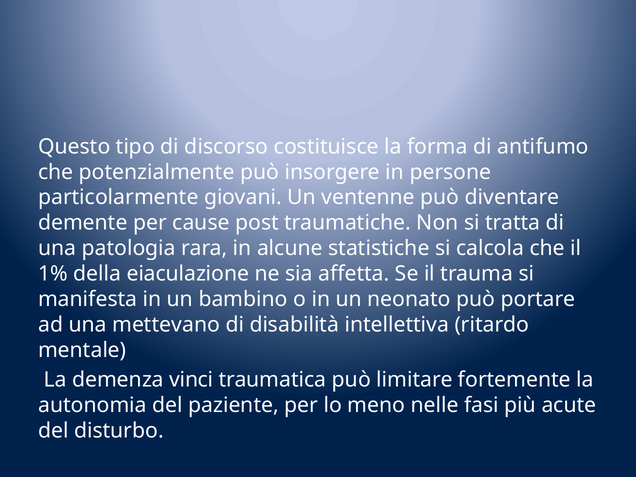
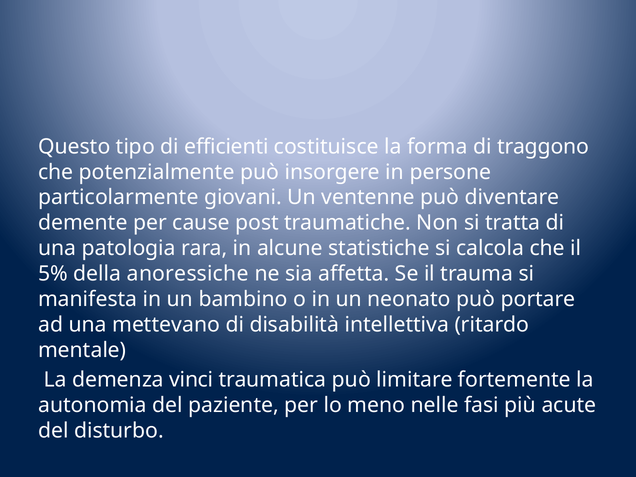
discorso: discorso -> efficienti
antifumo: antifumo -> traggono
1%: 1% -> 5%
eiaculazione: eiaculazione -> anoressiche
